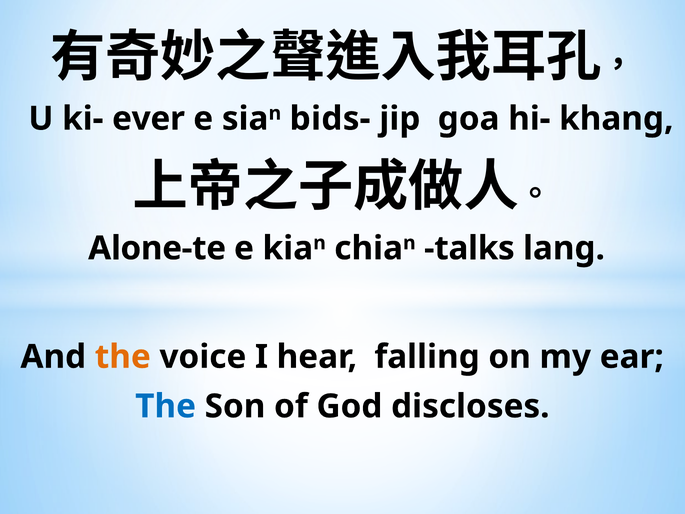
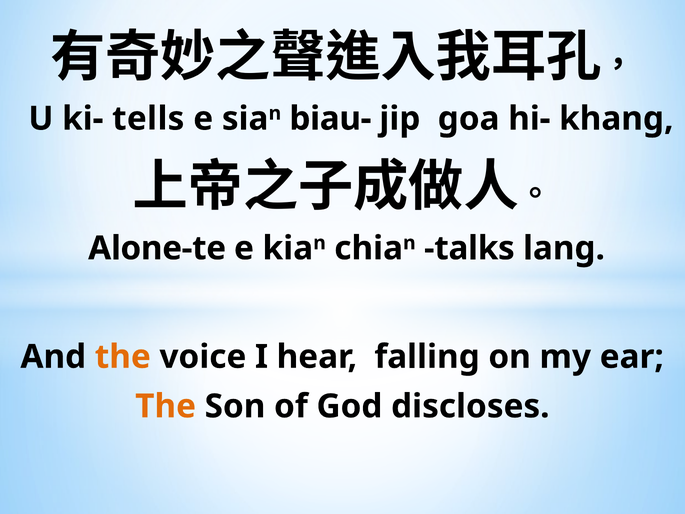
ever: ever -> tells
bids-: bids- -> biau-
The at (166, 406) colour: blue -> orange
